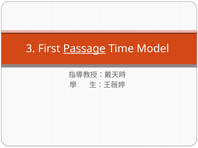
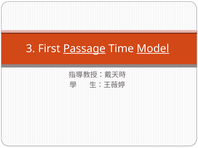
Model underline: none -> present
